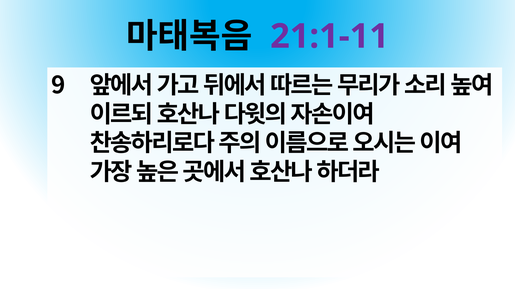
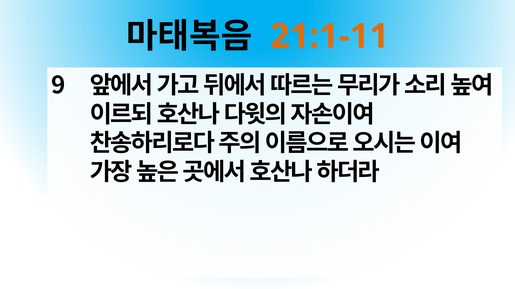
21:1-11 colour: purple -> orange
